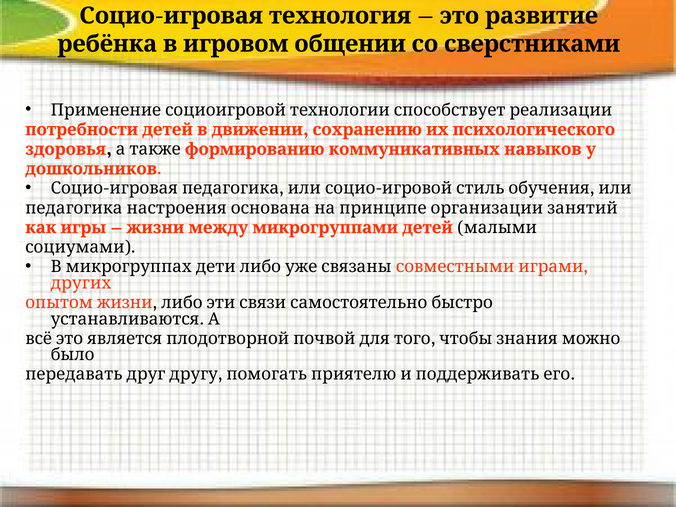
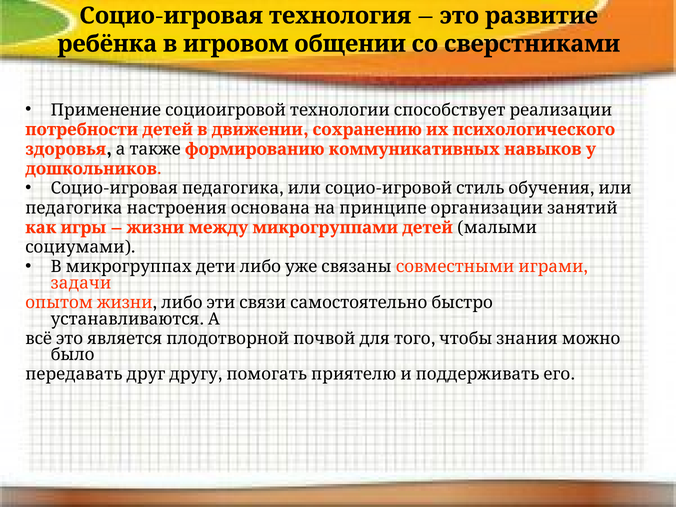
других: других -> задачи
